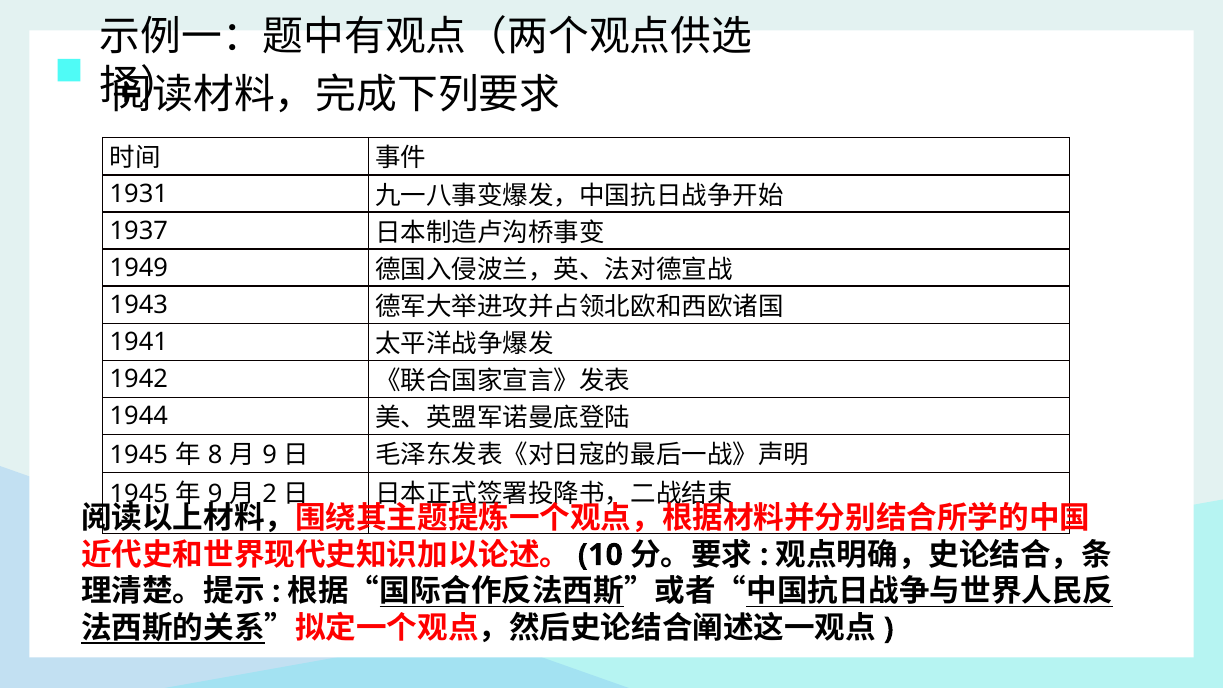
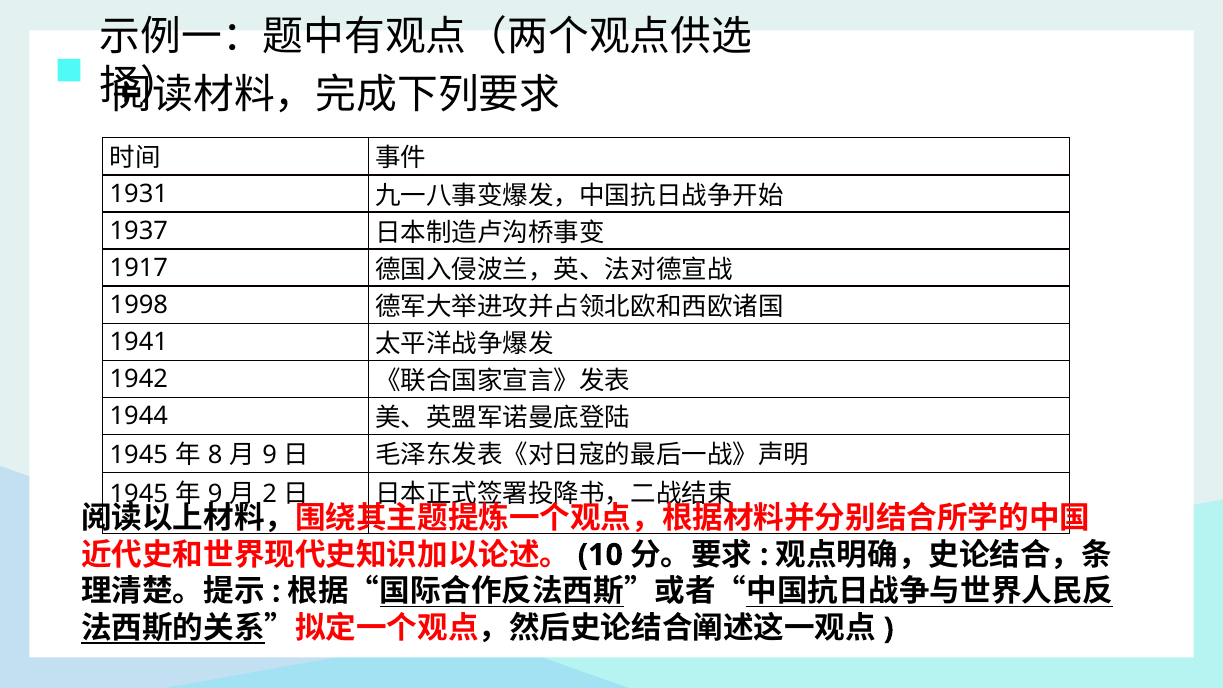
1949: 1949 -> 1917
1943: 1943 -> 1998
